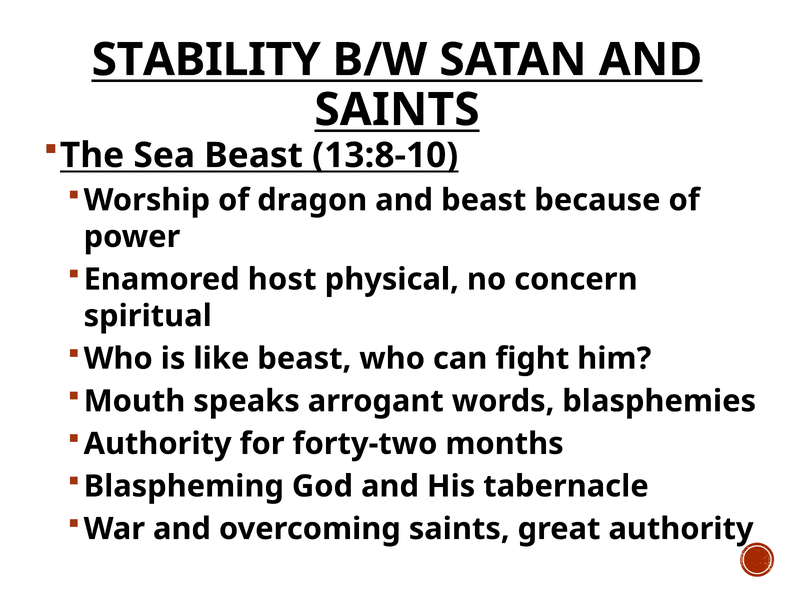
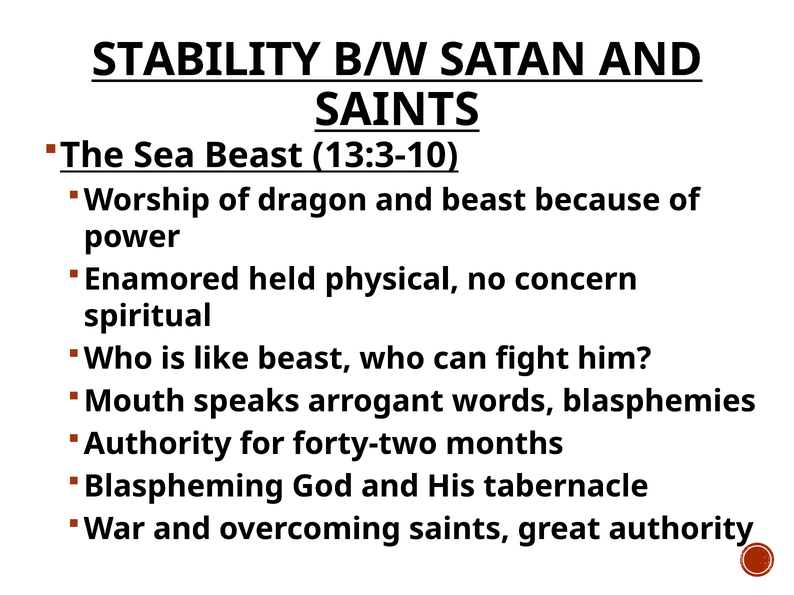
13:8-10: 13:8-10 -> 13:3-10
host: host -> held
